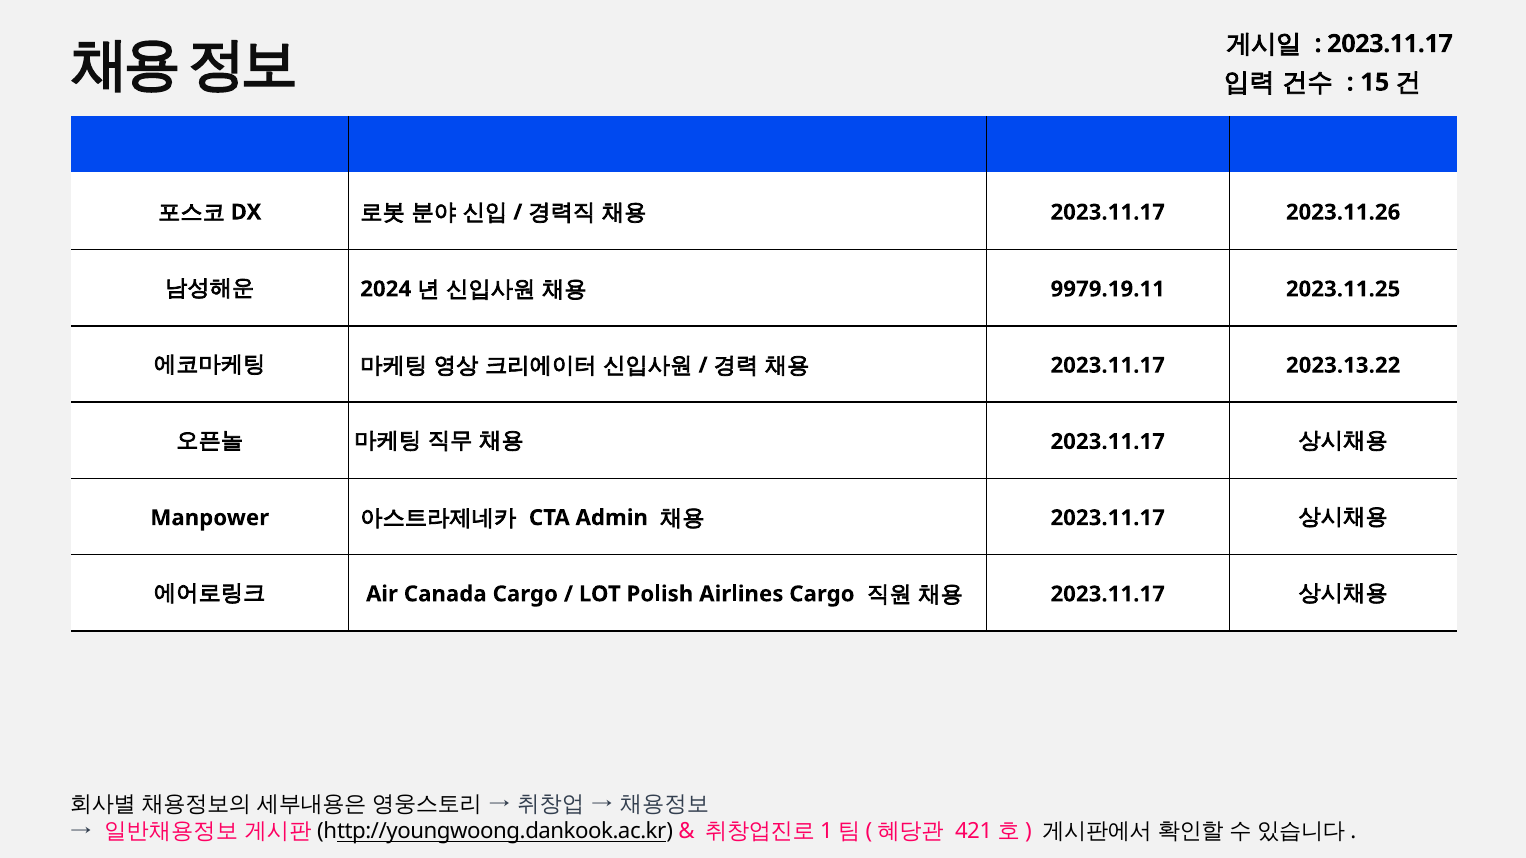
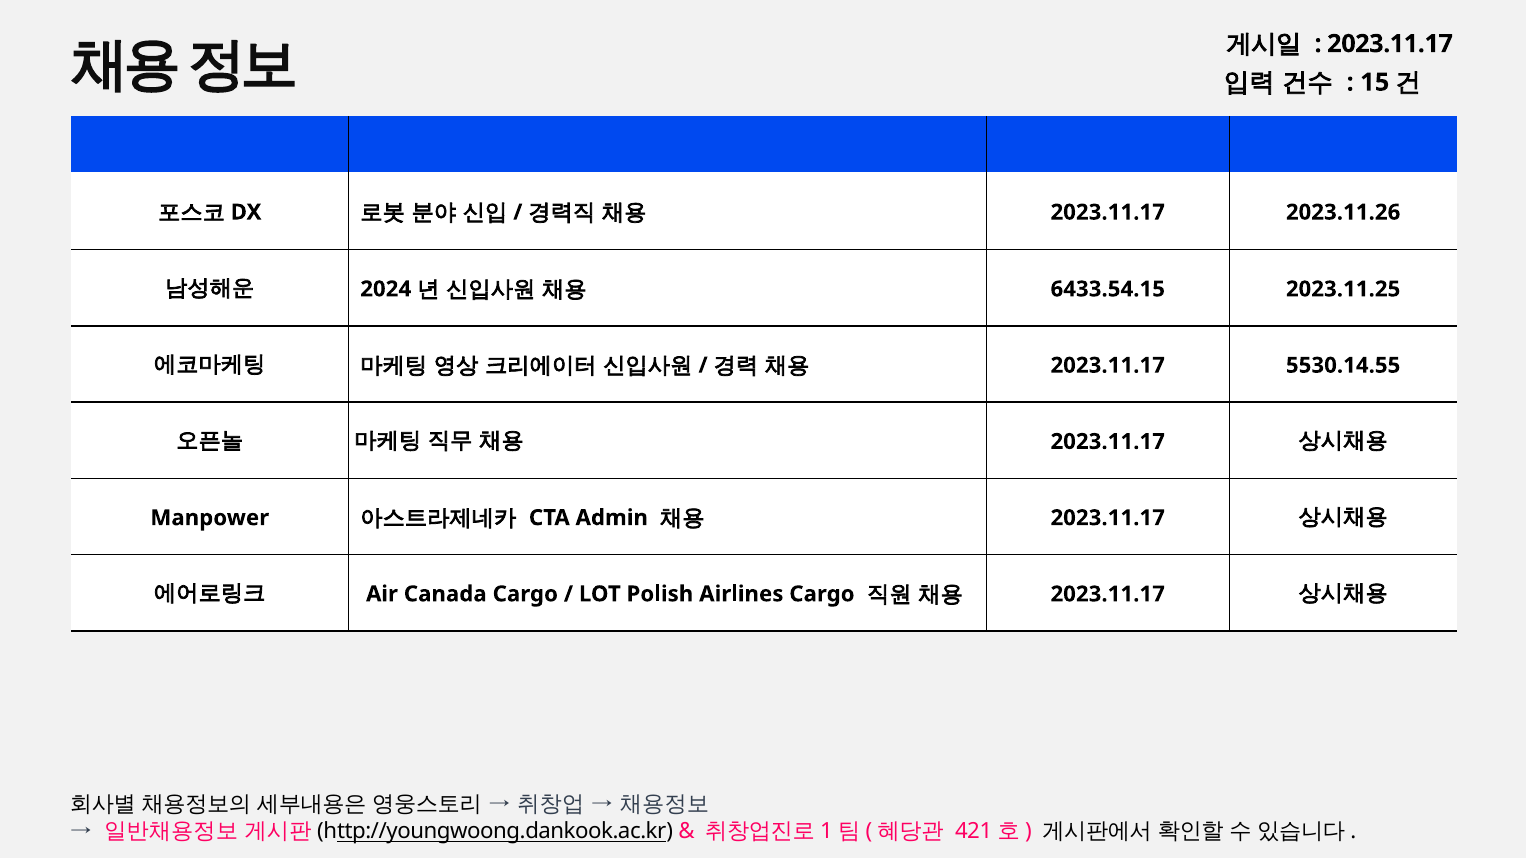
9979.19.11: 9979.19.11 -> 6433.54.15
2023.13.22: 2023.13.22 -> 5530.14.55
